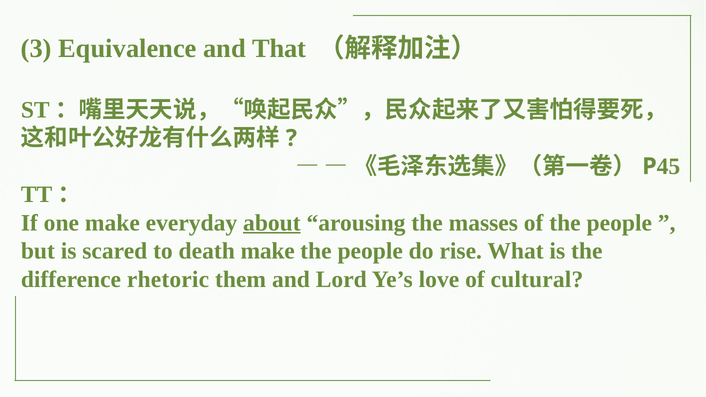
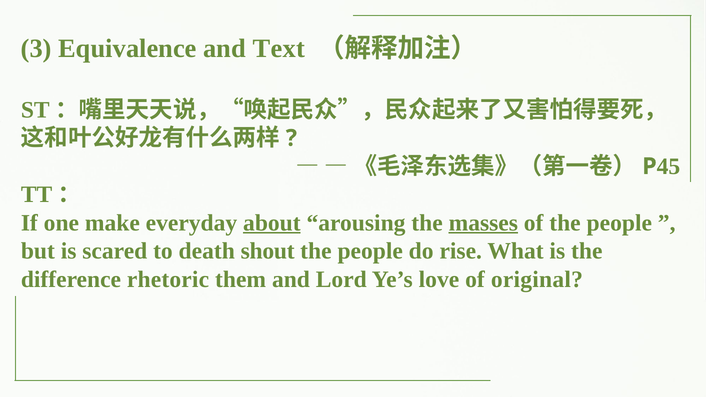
That: That -> Text
masses underline: none -> present
death make: make -> shout
cultural: cultural -> original
